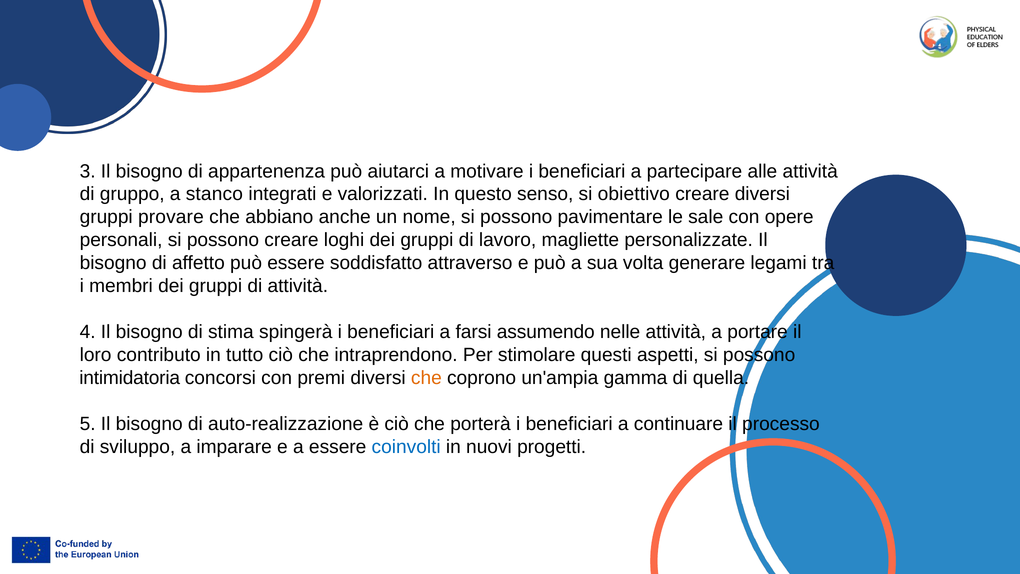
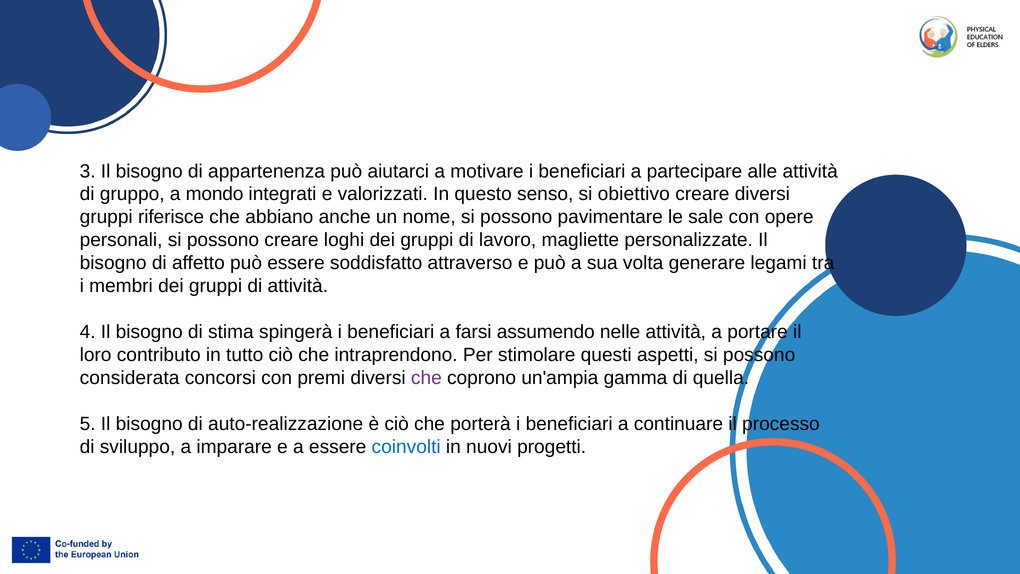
stanco: stanco -> mondo
provare: provare -> riferisce
intimidatoria: intimidatoria -> considerata
che at (426, 378) colour: orange -> purple
